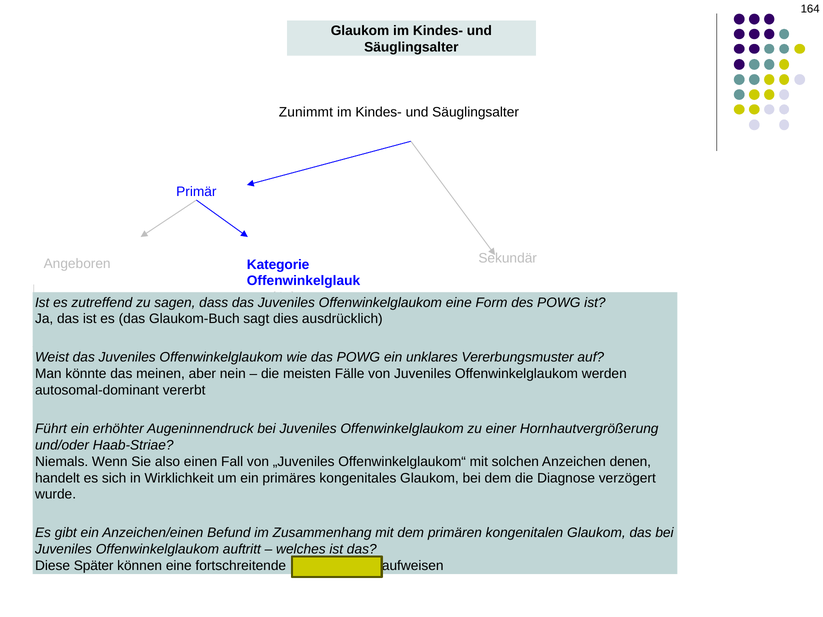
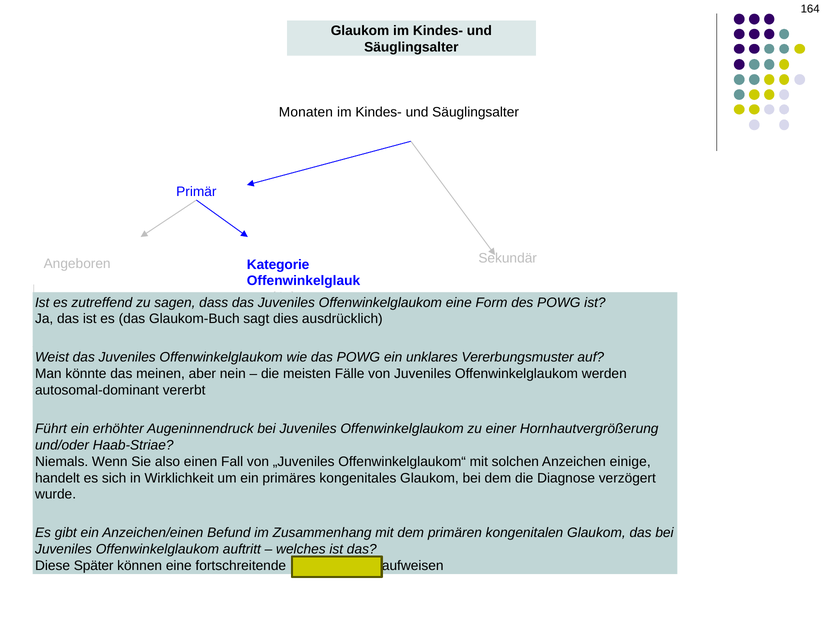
Zunimmt: Zunimmt -> Monaten
denen: denen -> einige
